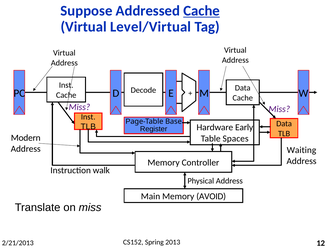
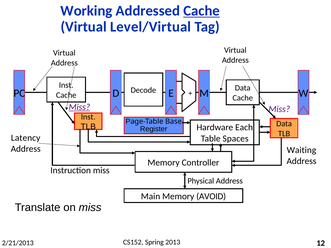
Suppose: Suppose -> Working
Miss at (79, 107) underline: none -> present
Early: Early -> Each
Modern: Modern -> Latency
Instruction walk: walk -> miss
